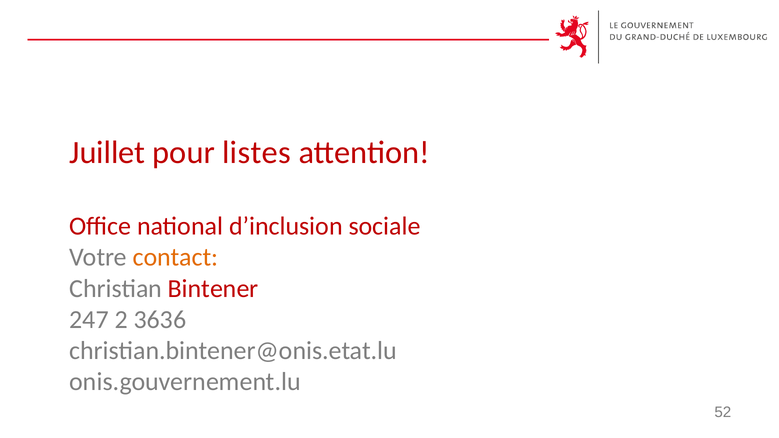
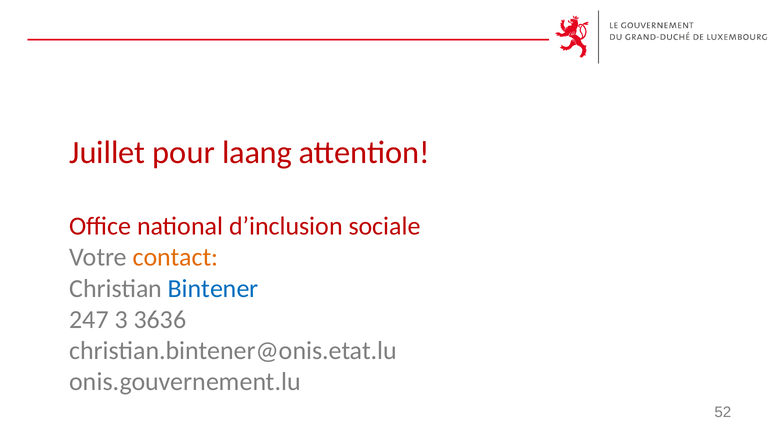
listes: listes -> laang
Bintener colour: red -> blue
2: 2 -> 3
